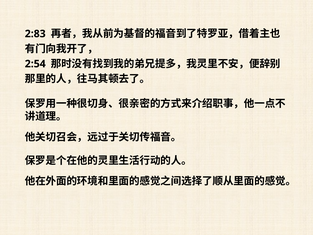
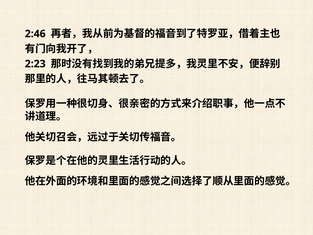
2:83: 2:83 -> 2:46
2:54: 2:54 -> 2:23
